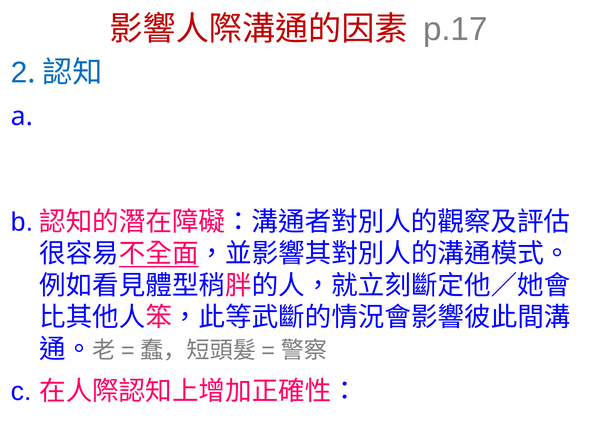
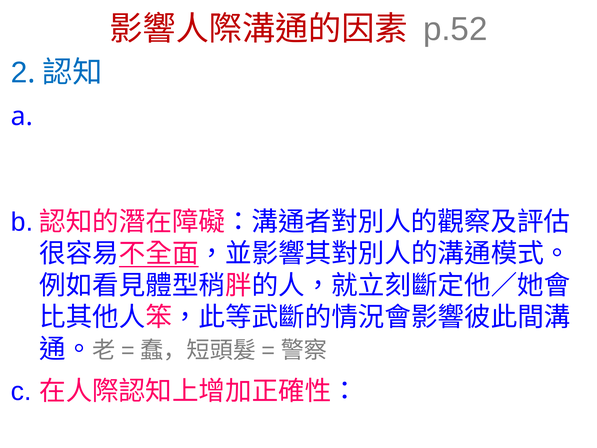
p.17: p.17 -> p.52
